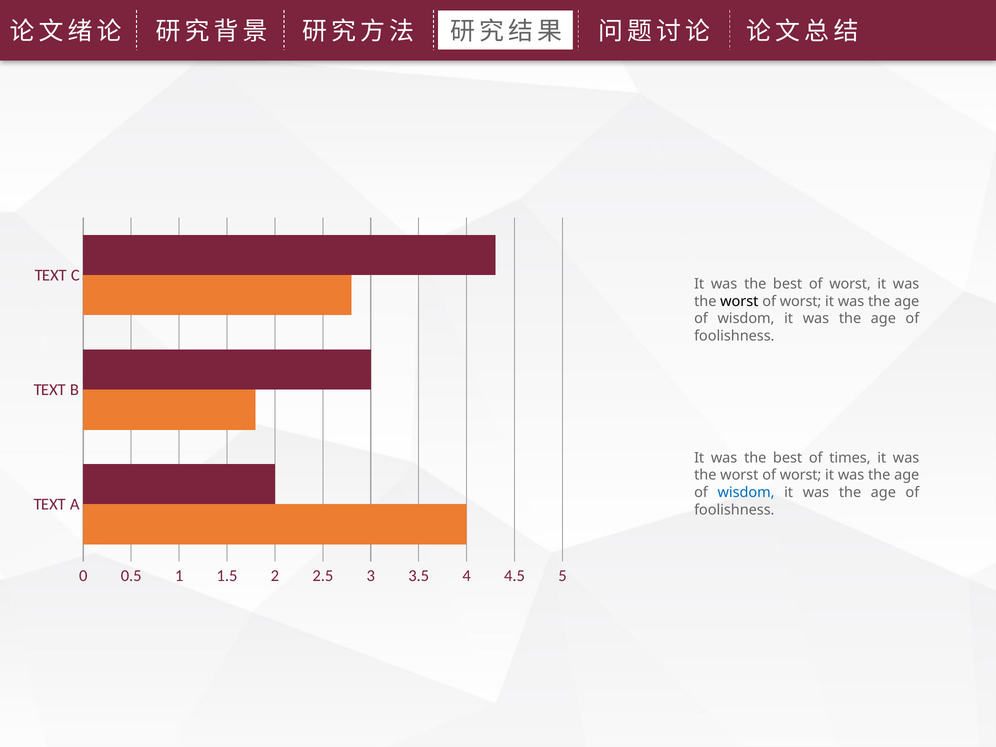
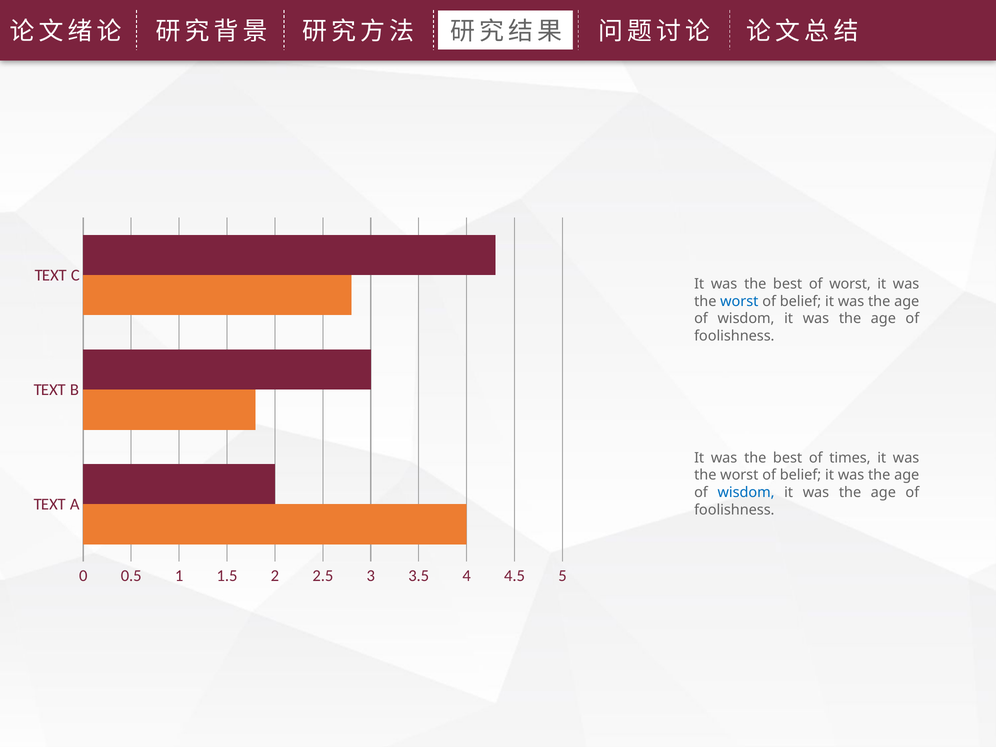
worst at (739, 301) colour: black -> blue
worst at (801, 301): worst -> belief
worst at (801, 475): worst -> belief
